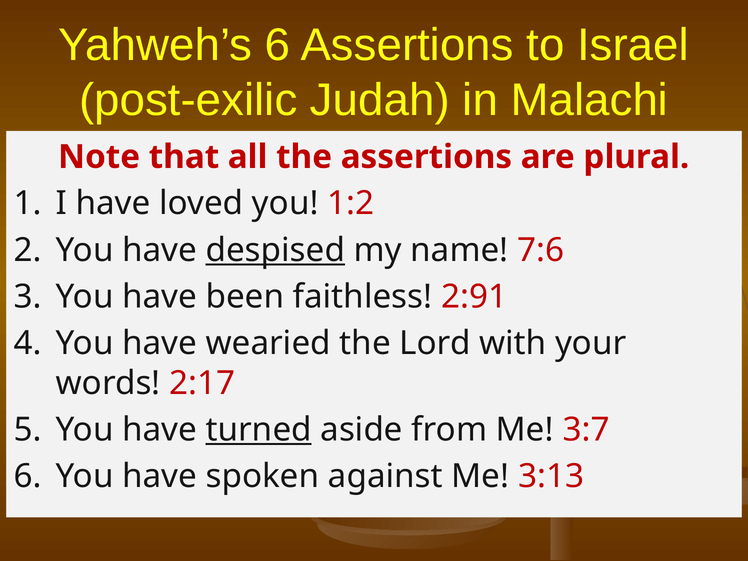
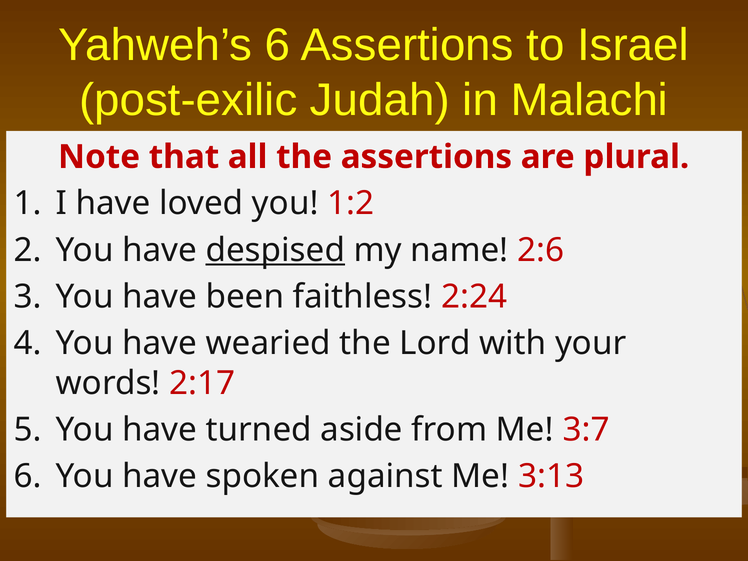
7:6: 7:6 -> 2:6
2:91: 2:91 -> 2:24
turned underline: present -> none
